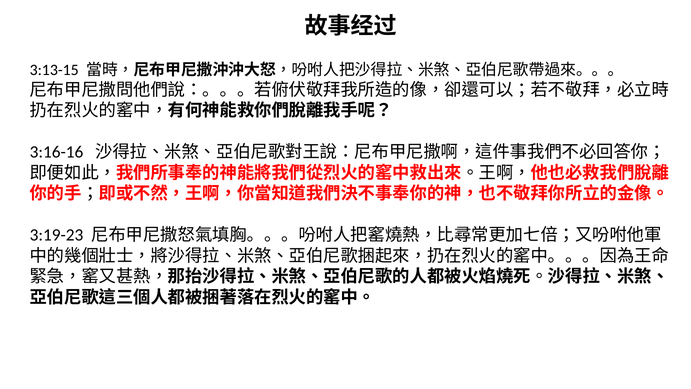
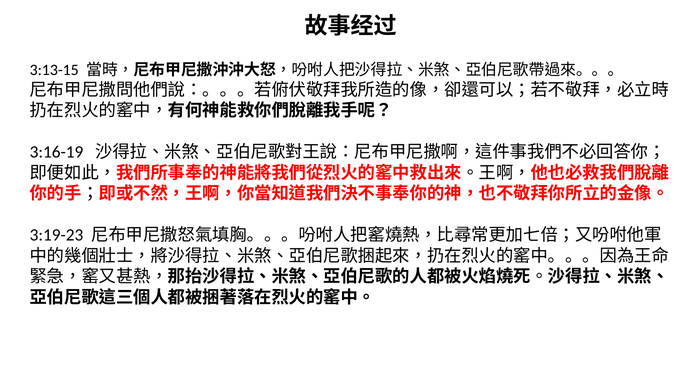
3:16-16: 3:16-16 -> 3:16-19
